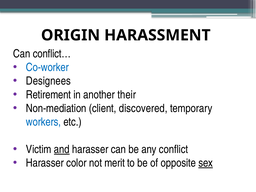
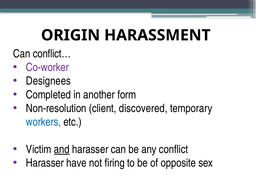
Co-worker colour: blue -> purple
Retirement: Retirement -> Completed
their: their -> form
Non-mediation: Non-mediation -> Non-resolution
color: color -> have
merit: merit -> firing
sex underline: present -> none
